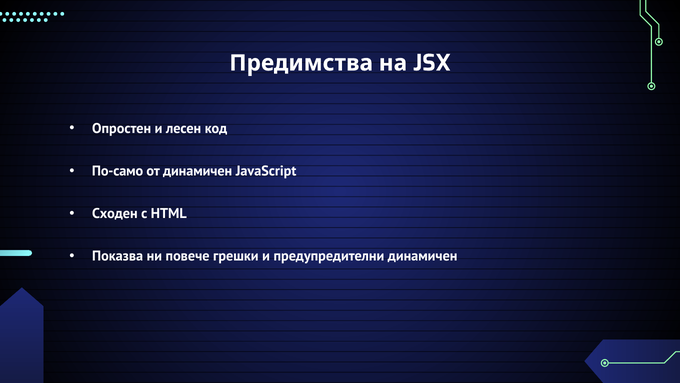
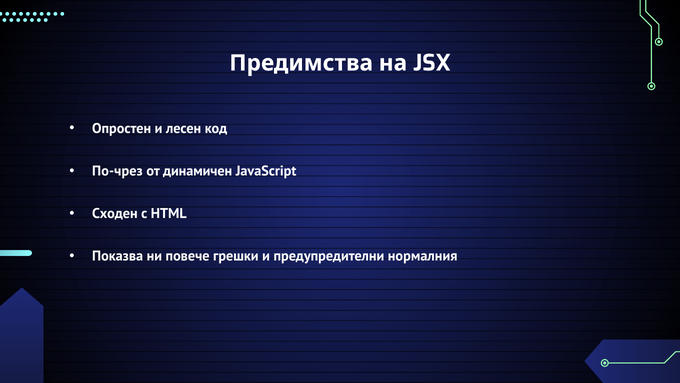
По-само: По-само -> По-чрез
предупредителни динамичен: динамичен -> нормалния
